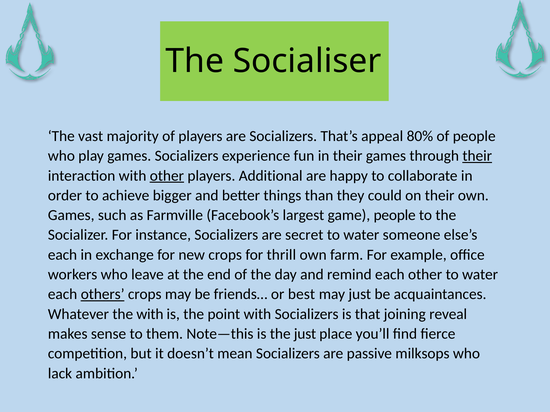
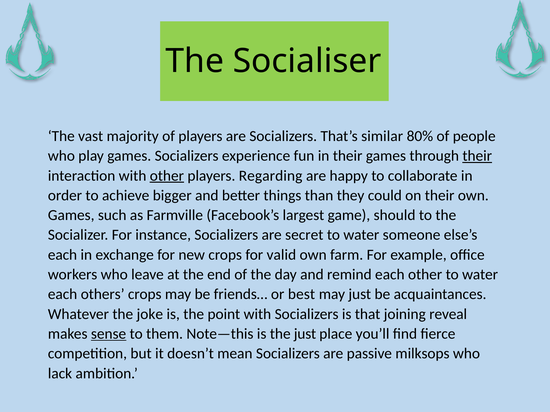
appeal: appeal -> similar
Additional: Additional -> Regarding
game people: people -> should
thrill: thrill -> valid
others underline: present -> none
the with: with -> joke
sense underline: none -> present
